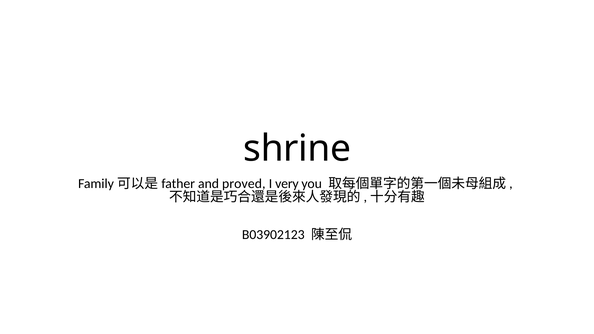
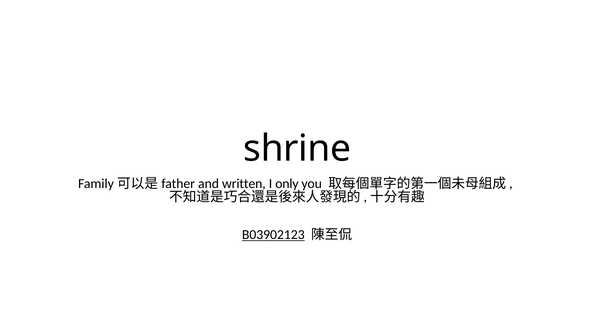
proved: proved -> written
very: very -> only
B03902123 underline: none -> present
